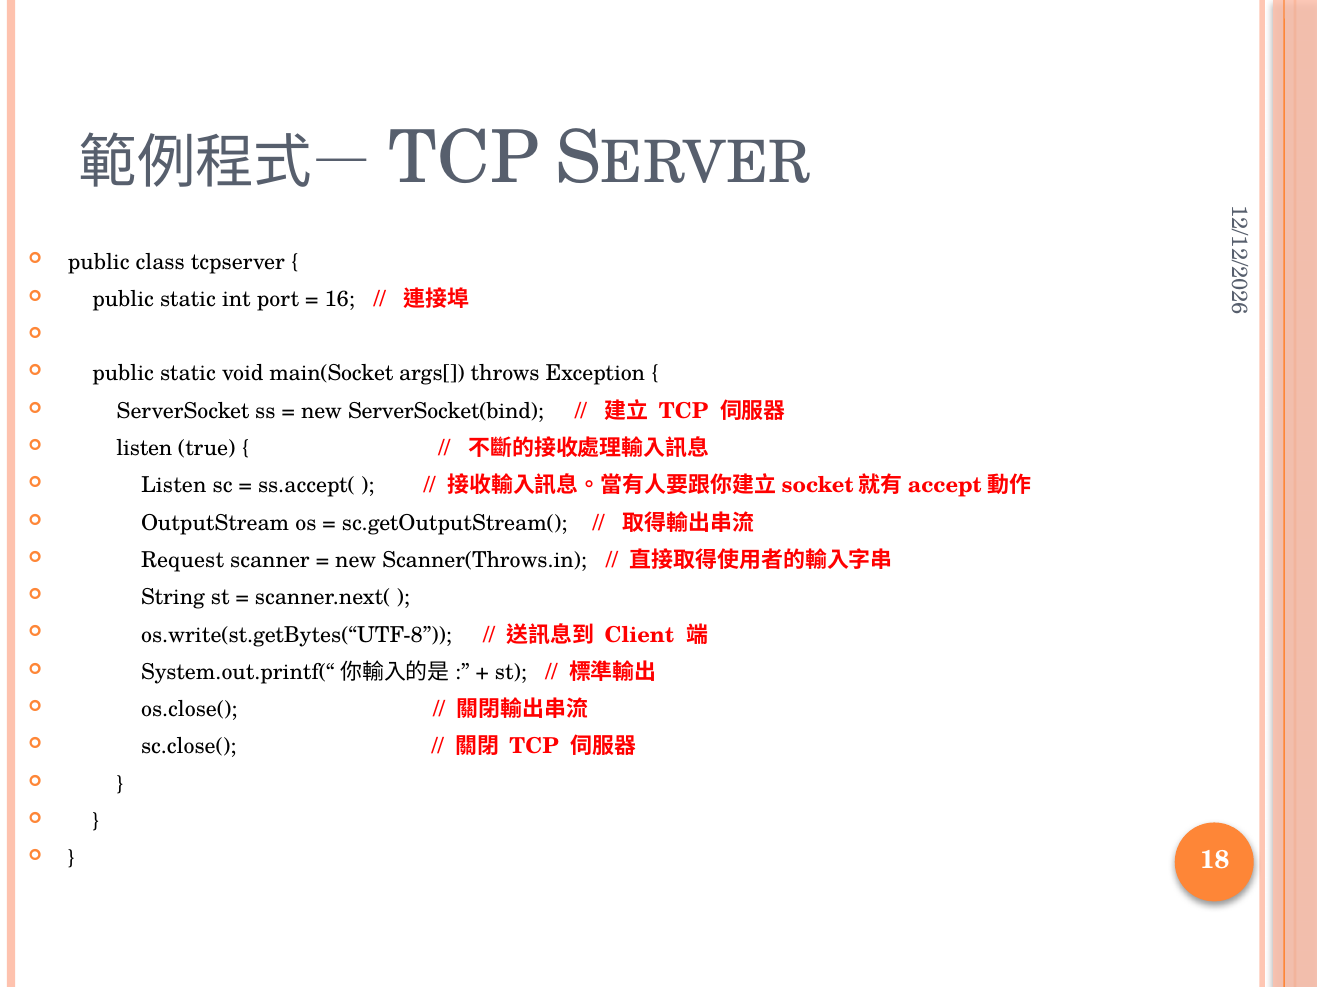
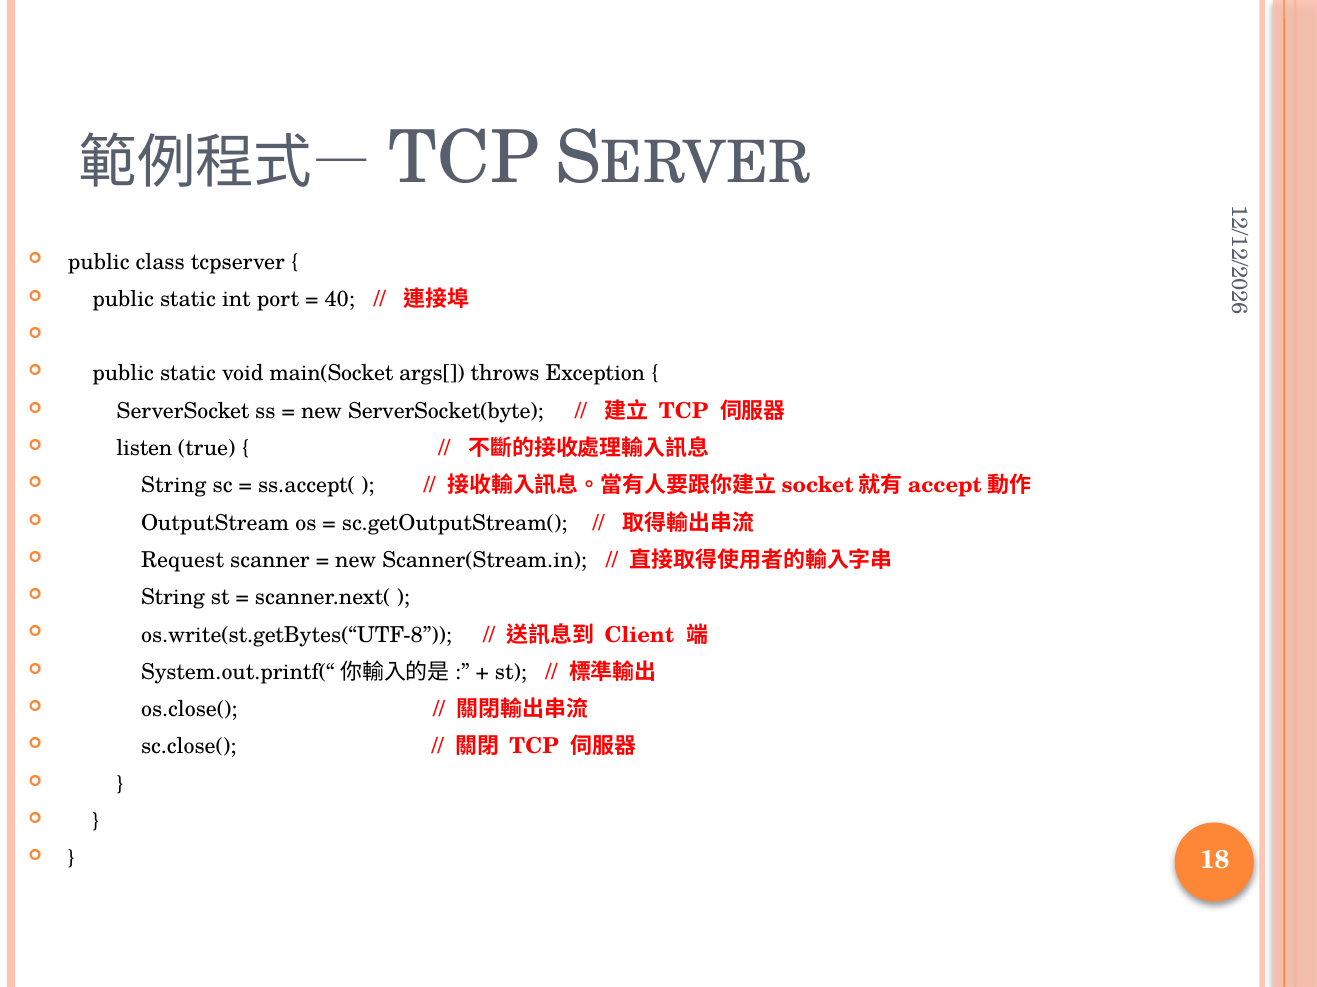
16: 16 -> 40
ServerSocket(bind: ServerSocket(bind -> ServerSocket(byte
Listen at (174, 486): Listen -> String
Scanner(Throws.in: Scanner(Throws.in -> Scanner(Stream.in
